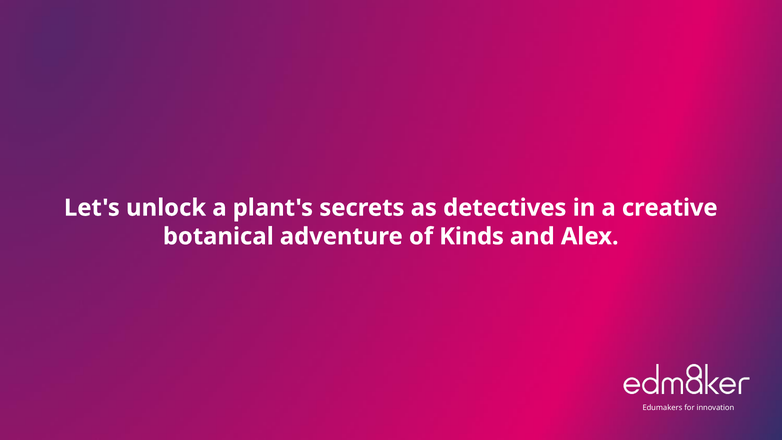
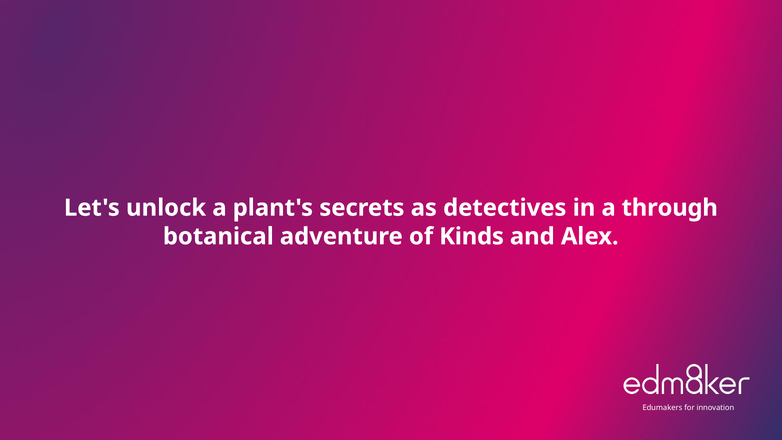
creative: creative -> through
